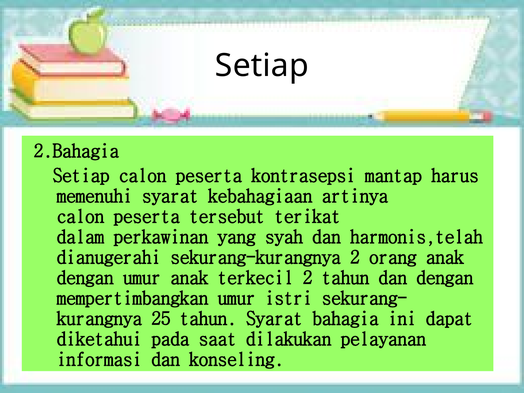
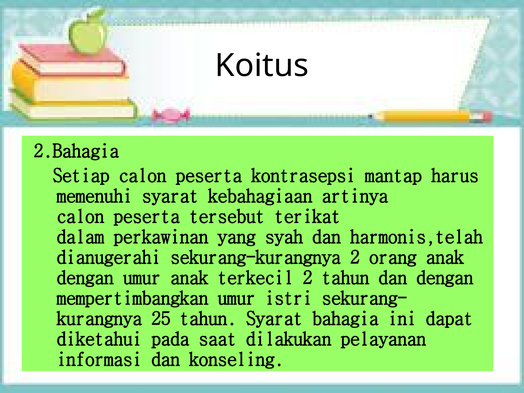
Setiap at (262, 66): Setiap -> Koitus
